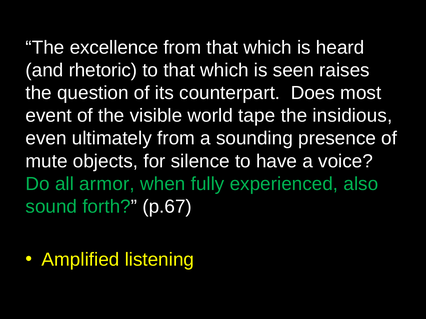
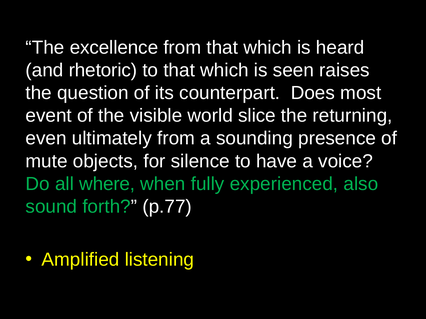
tape: tape -> slice
insidious: insidious -> returning
armor: armor -> where
p.67: p.67 -> p.77
